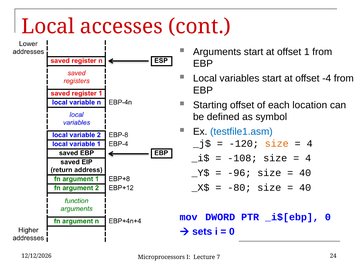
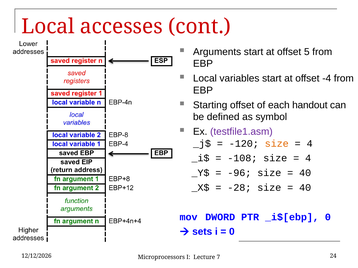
1: 1 -> 5
location: location -> handout
testfile1.asm colour: blue -> purple
-80: -80 -> -28
